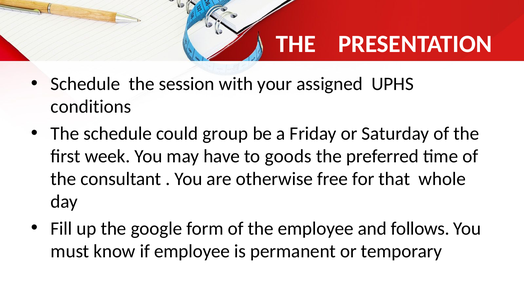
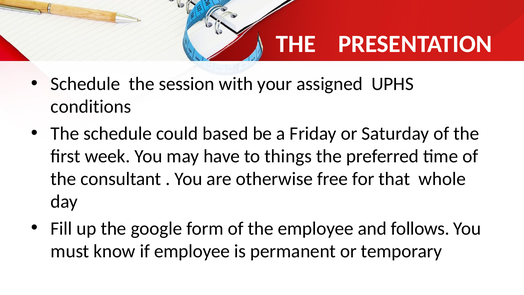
group: group -> based
goods: goods -> things
